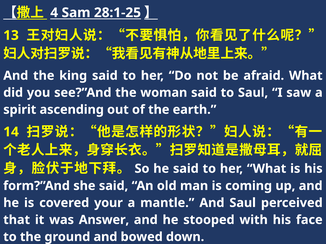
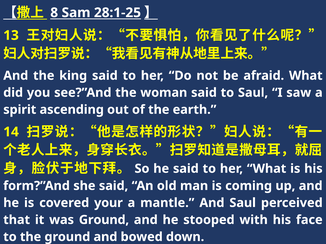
4: 4 -> 8
was Answer: Answer -> Ground
